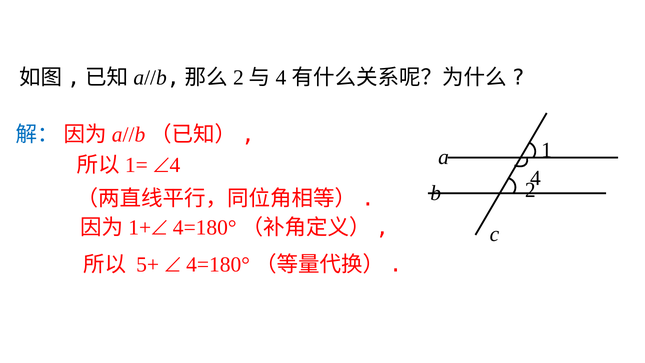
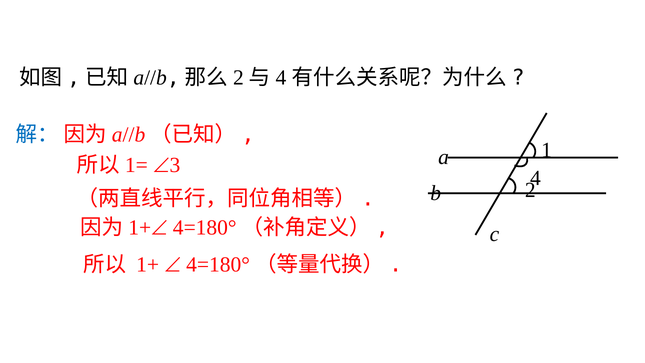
4 at (175, 165): 4 -> 3
5+ at (148, 264): 5+ -> 1+
